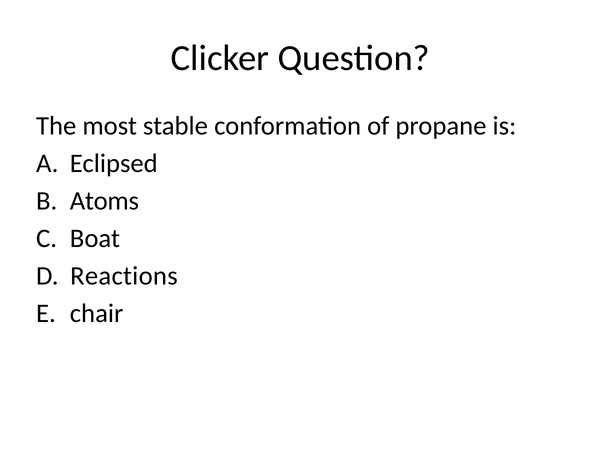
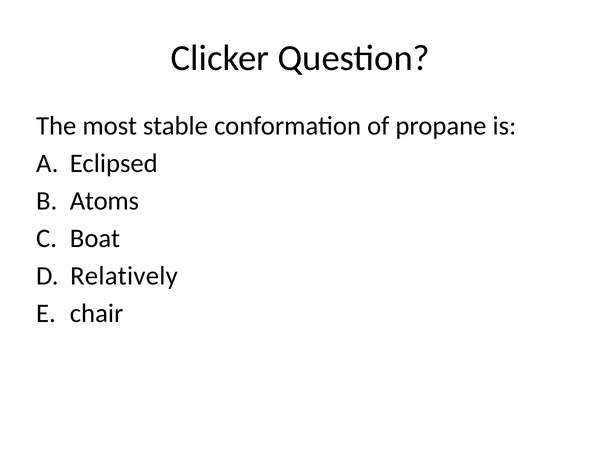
Reactions: Reactions -> Relatively
